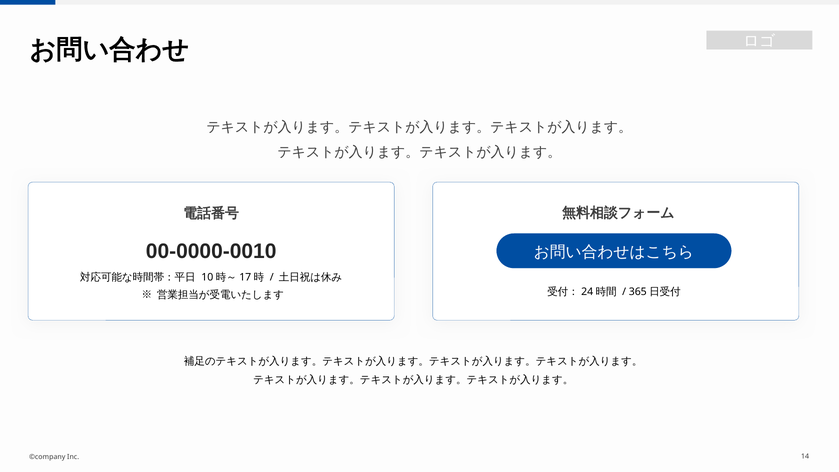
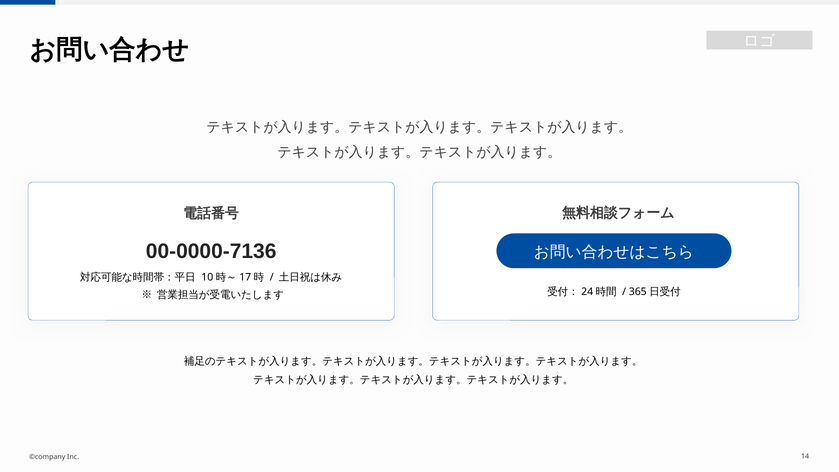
00-0000-0010: 00-0000-0010 -> 00-0000-7136
